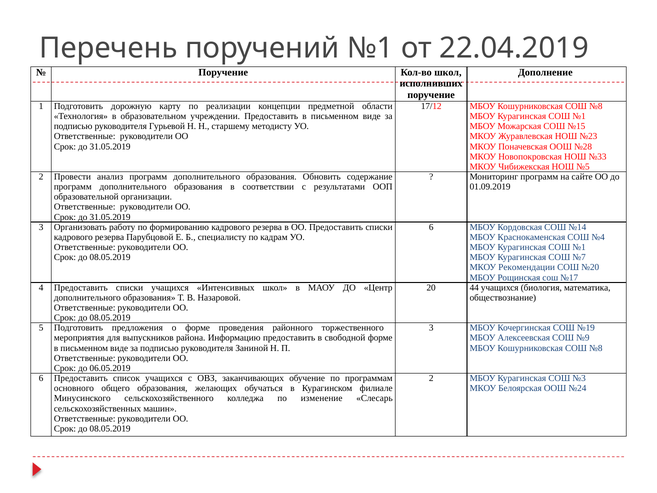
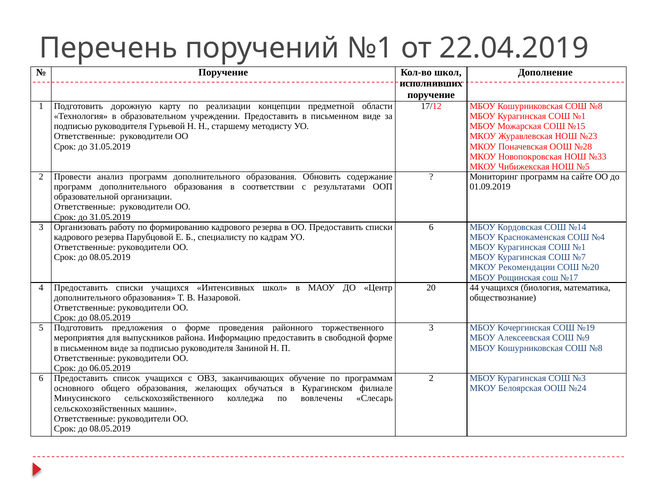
изменение: изменение -> вовлечены
